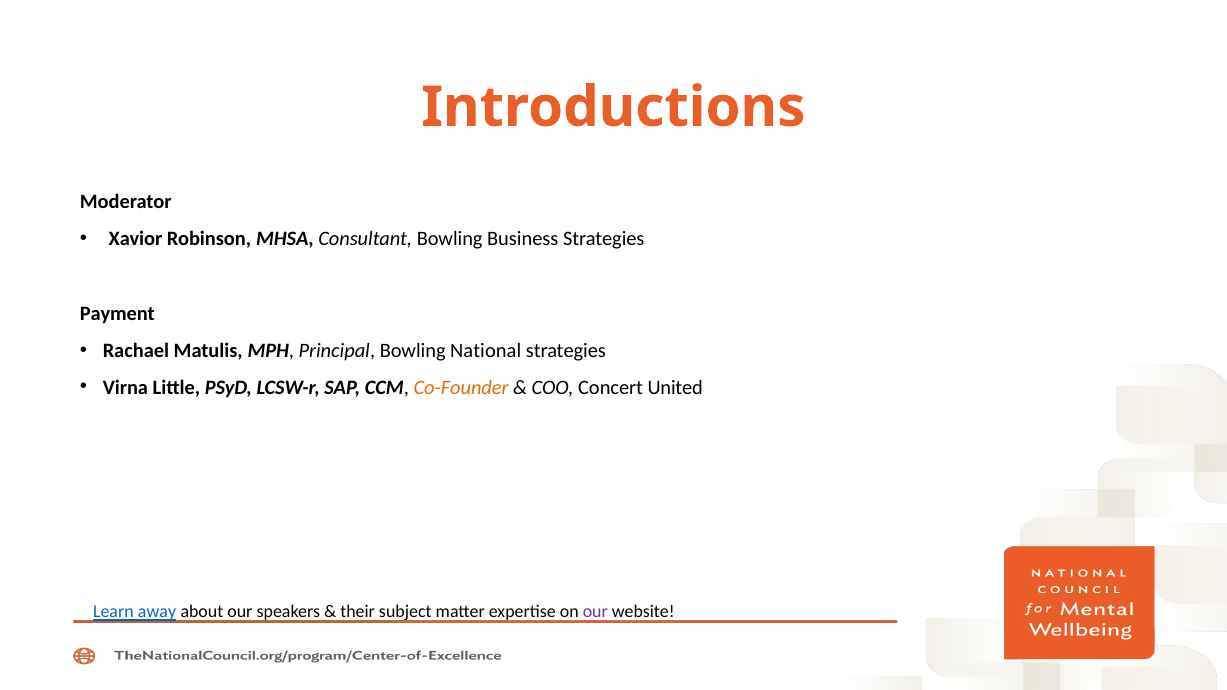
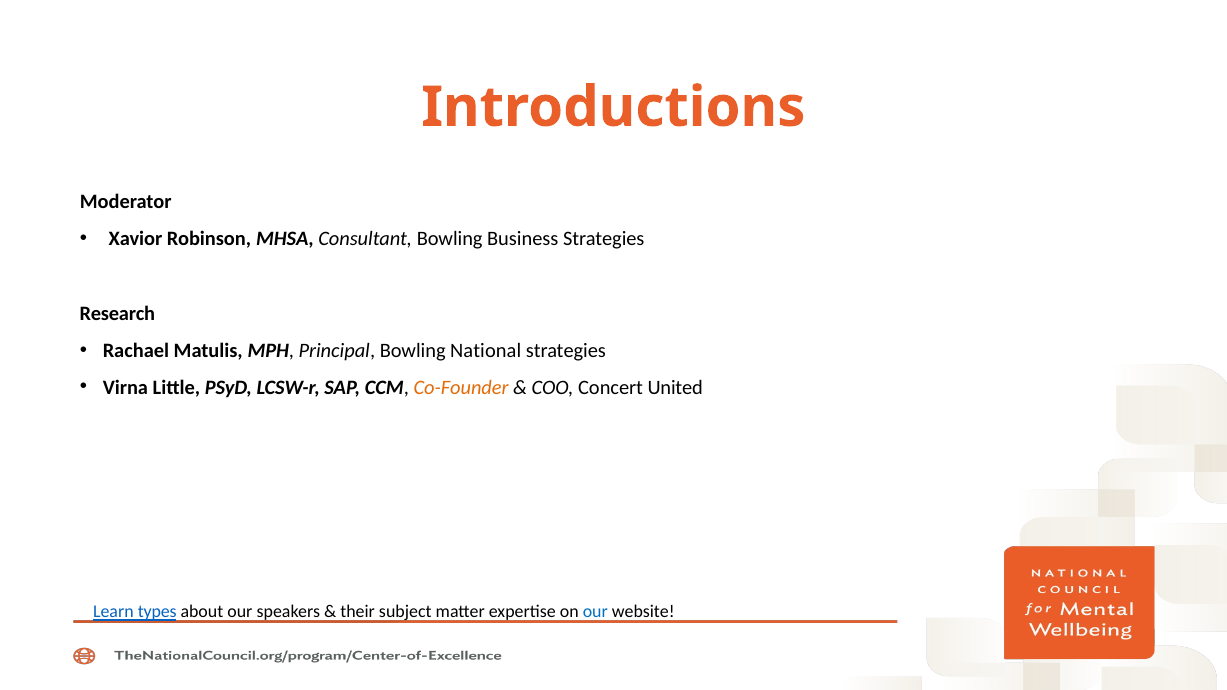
Payment: Payment -> Research
away: away -> types
our at (595, 612) colour: purple -> blue
